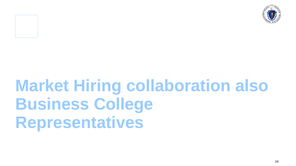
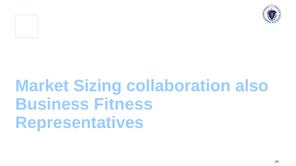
Hiring: Hiring -> Sizing
College: College -> Fitness
